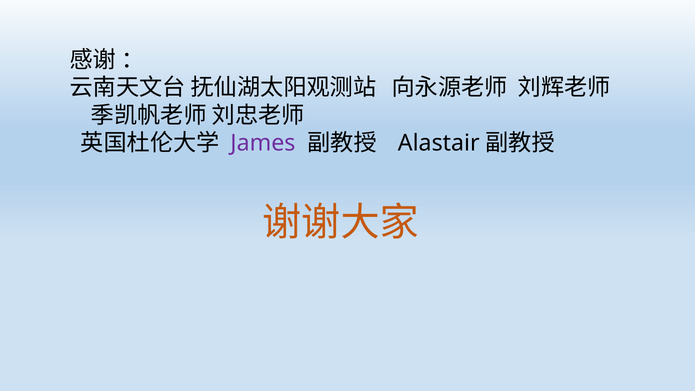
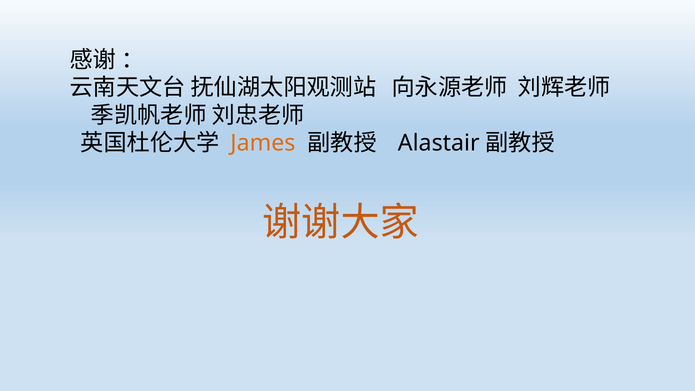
James colour: purple -> orange
